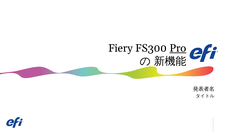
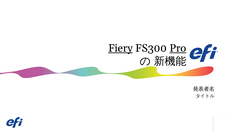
Fiery underline: none -> present
